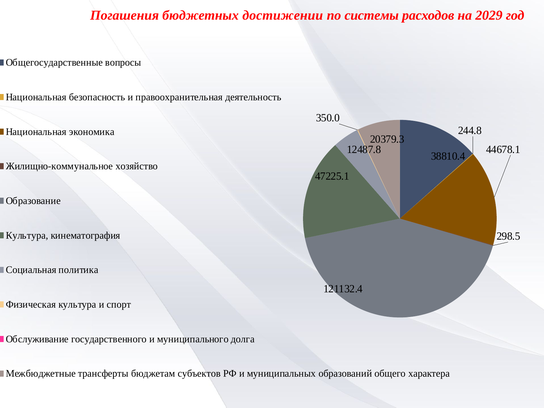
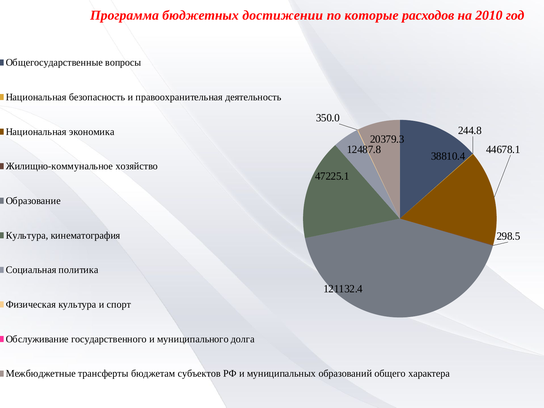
Погашения: Погашения -> Программа
системы: системы -> которые
2029: 2029 -> 2010
